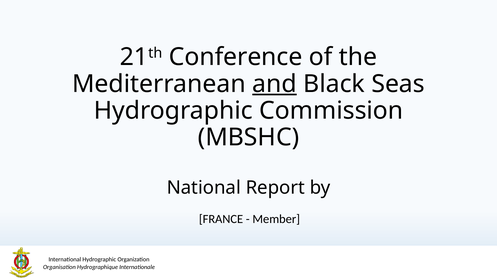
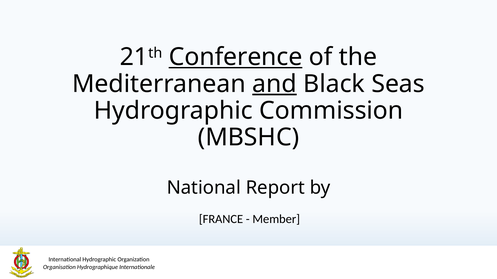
Conference underline: none -> present
